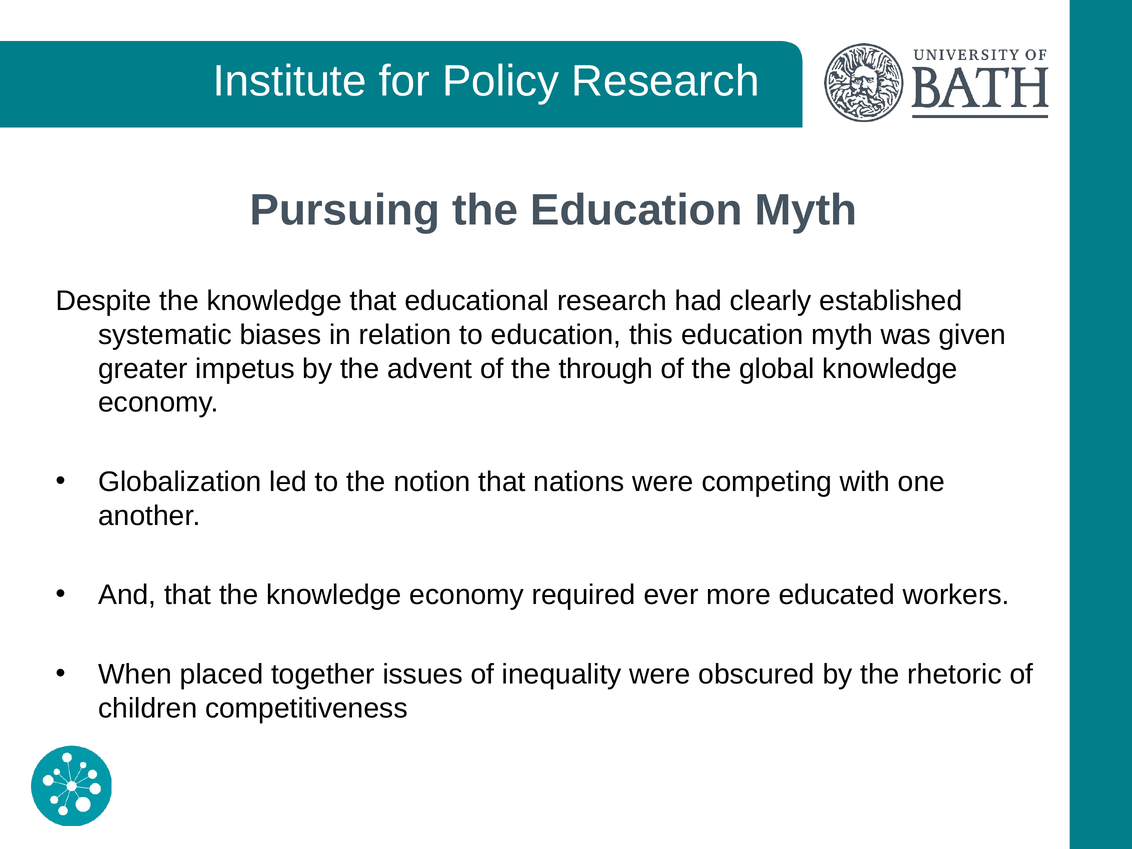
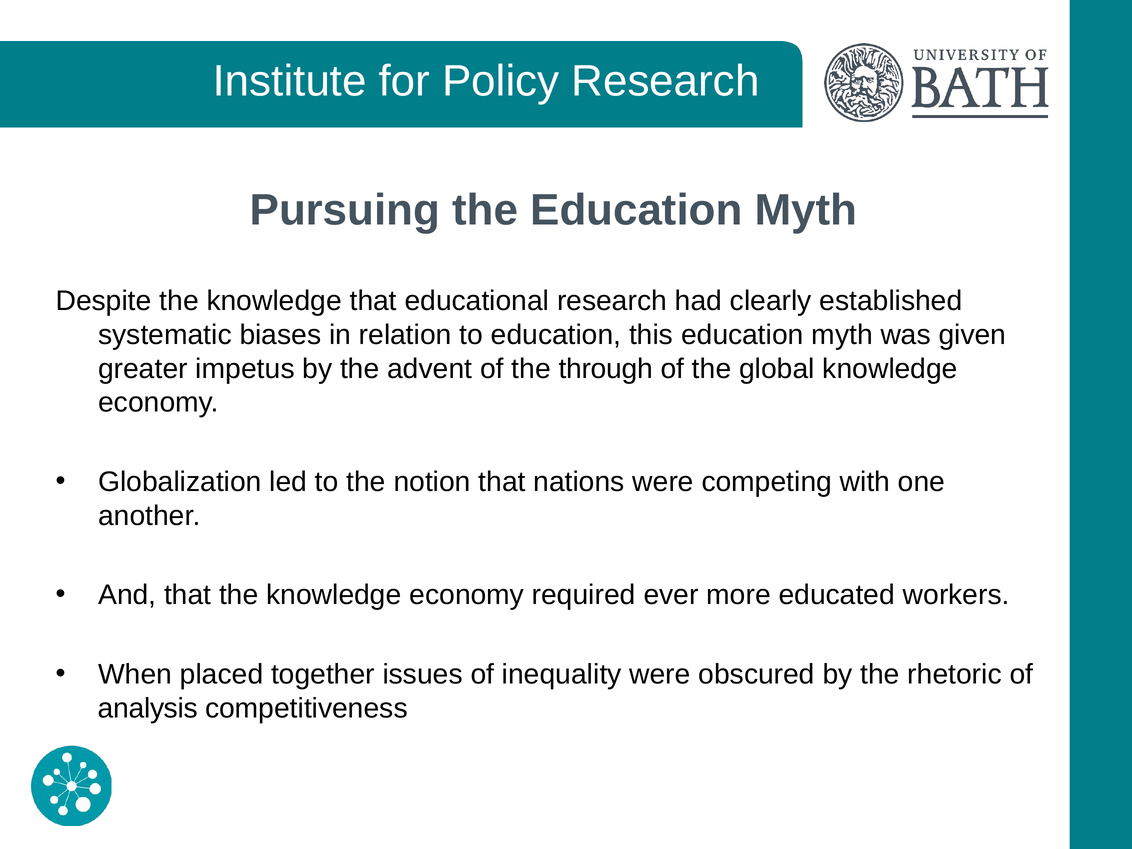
children: children -> analysis
